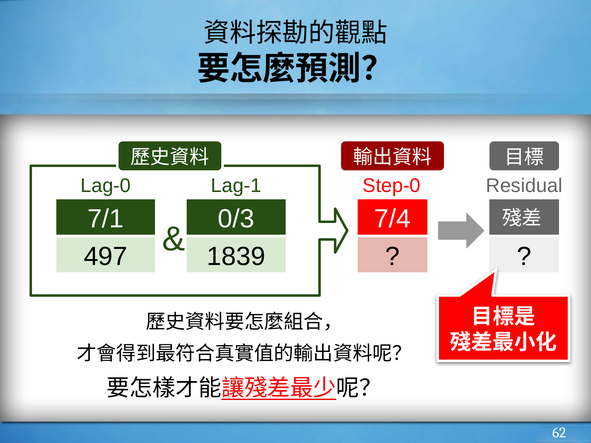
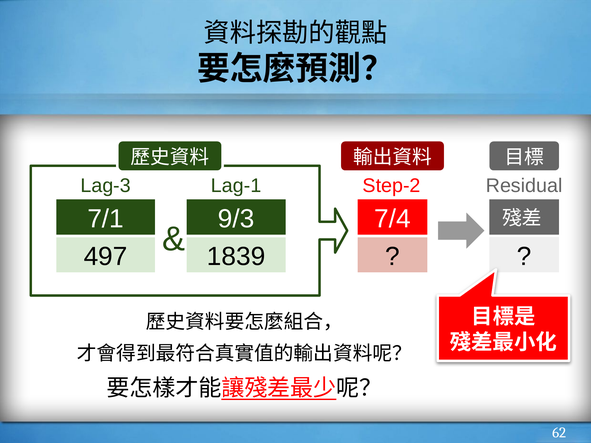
Lag-0: Lag-0 -> Lag-3
Step-0: Step-0 -> Step-2
0/3: 0/3 -> 9/3
